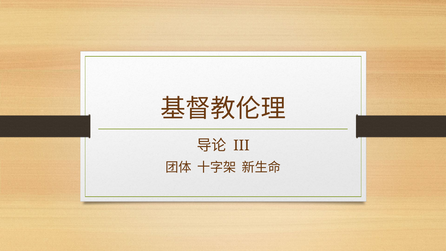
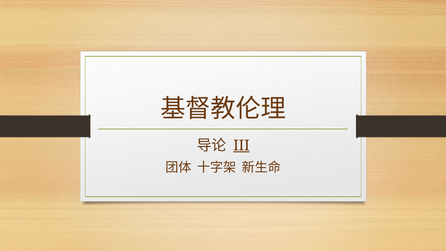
III underline: none -> present
